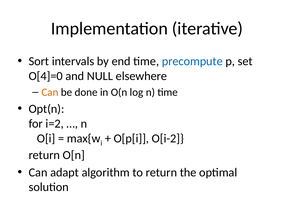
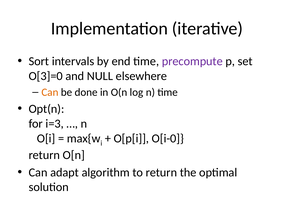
precompute colour: blue -> purple
O[4]=0: O[4]=0 -> O[3]=0
i=2: i=2 -> i=3
O[i-2: O[i-2 -> O[i-0
